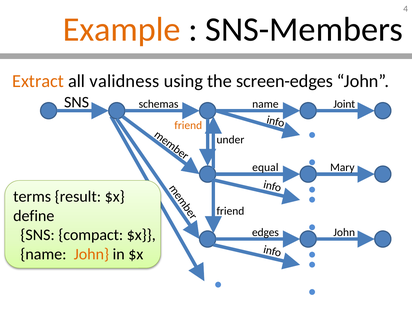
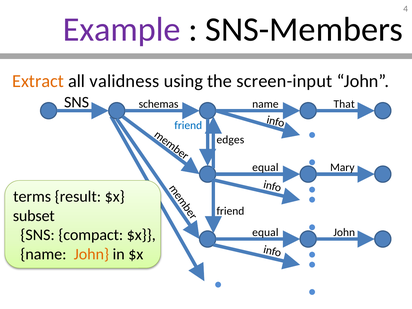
Example colour: orange -> purple
screen-edges: screen-edges -> screen-input
Joint: Joint -> That
friend at (188, 125) colour: orange -> blue
under: under -> edges
define: define -> subset
edges at (265, 232): edges -> equal
